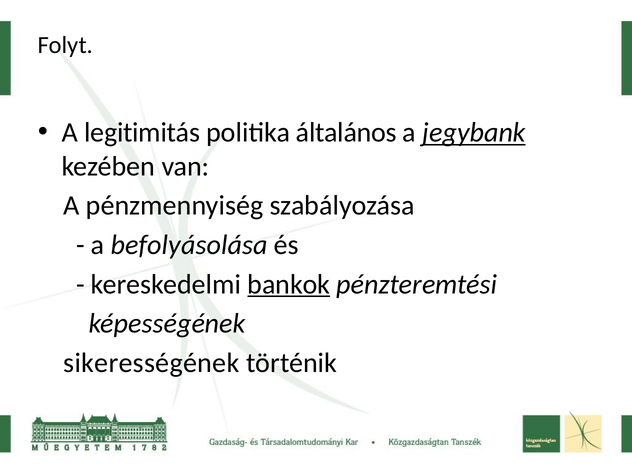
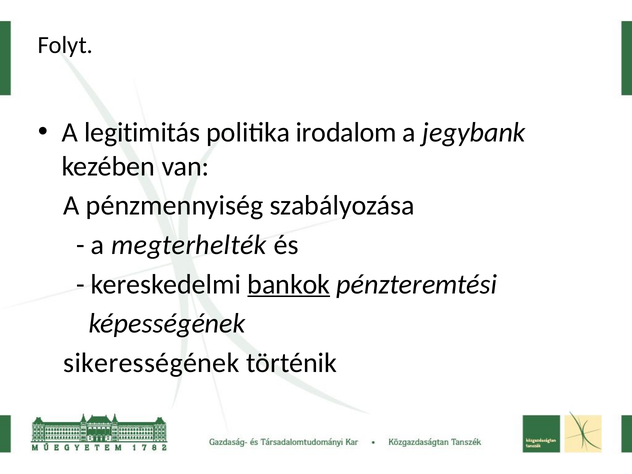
általános: általános -> irodalom
jegybank underline: present -> none
befolyásolása: befolyásolása -> megterhelték
